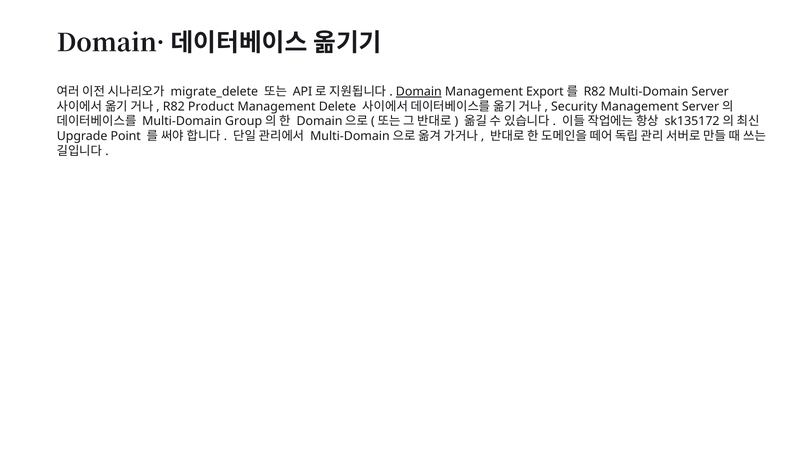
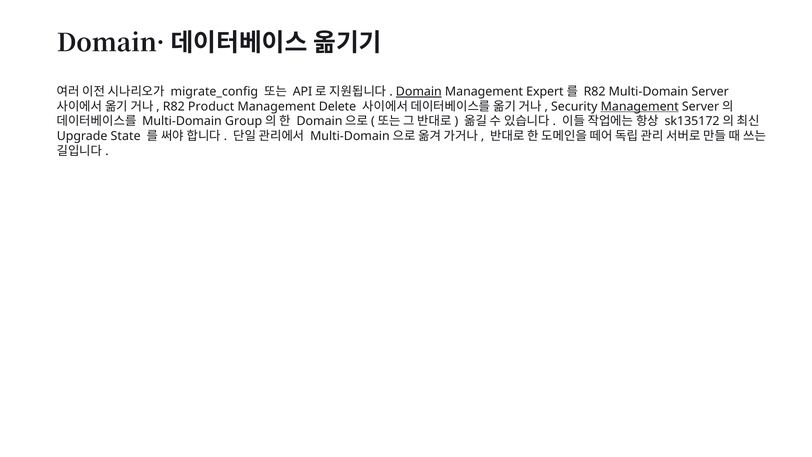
migrate_delete: migrate_delete -> migrate_config
Export: Export -> Expert
Management at (640, 106) underline: none -> present
Point: Point -> State
